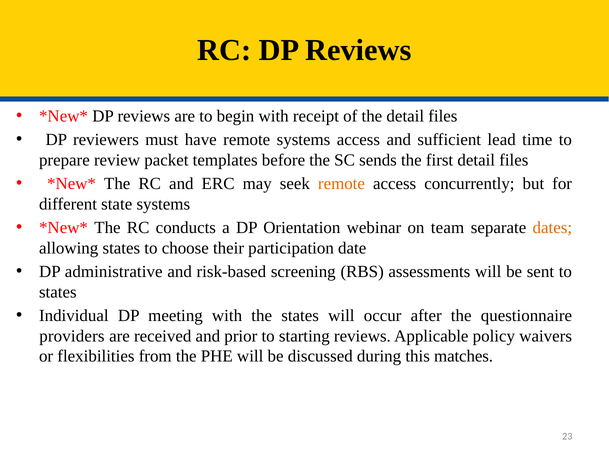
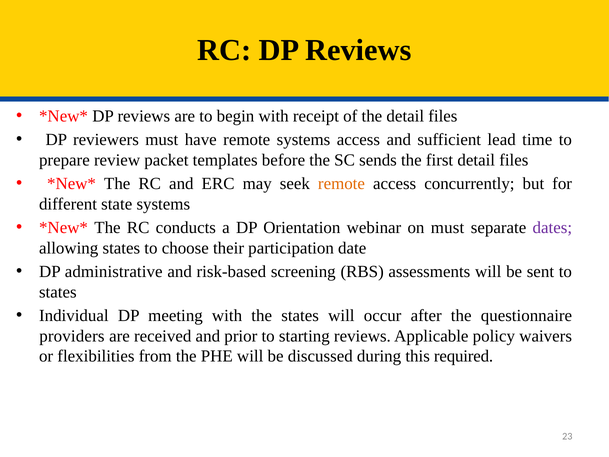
on team: team -> must
dates colour: orange -> purple
matches: matches -> required
